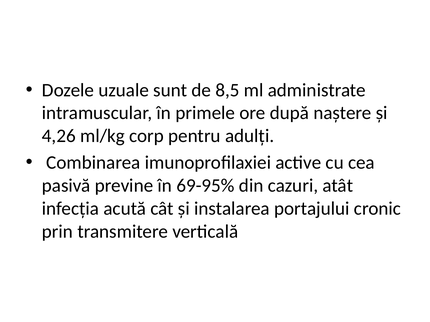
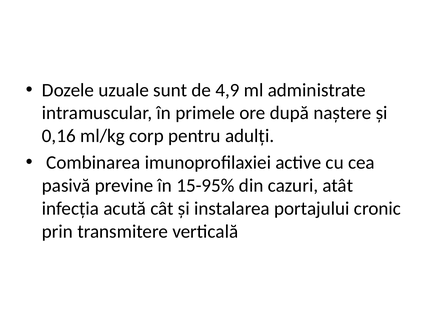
8,5: 8,5 -> 4,9
4,26: 4,26 -> 0,16
69-95%: 69-95% -> 15-95%
